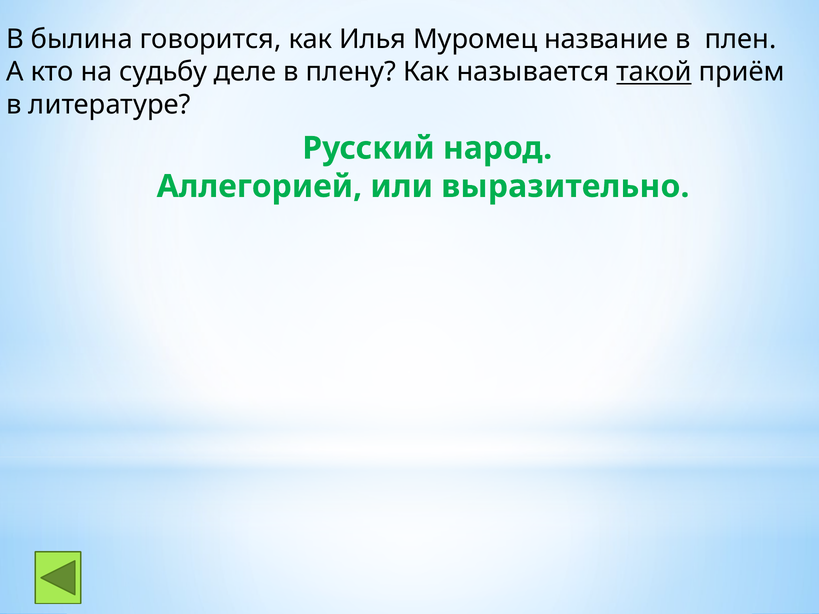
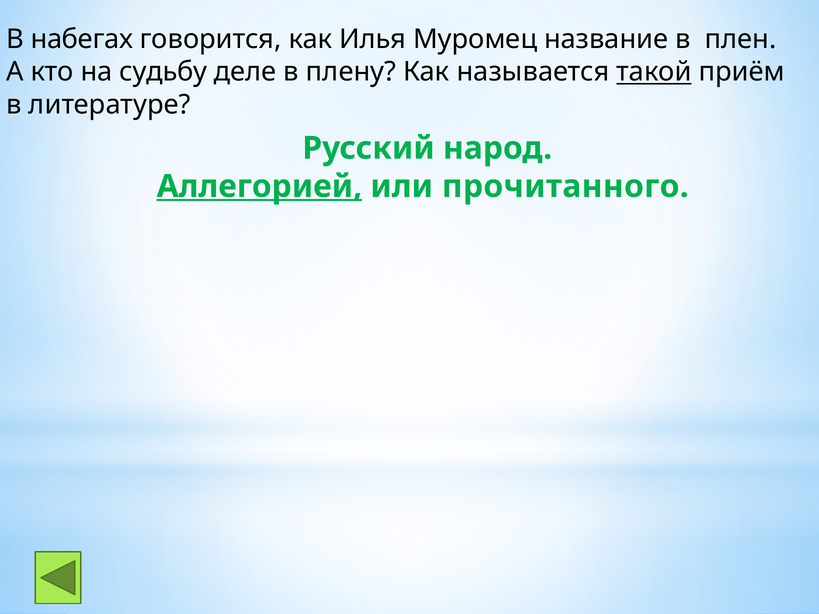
былина: былина -> набегах
Аллегорией underline: none -> present
выразительно: выразительно -> прочитанного
